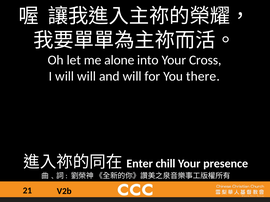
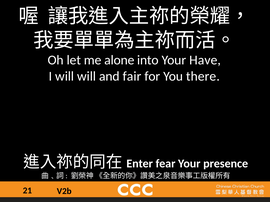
Cross: Cross -> Have
and will: will -> fair
chill: chill -> fear
